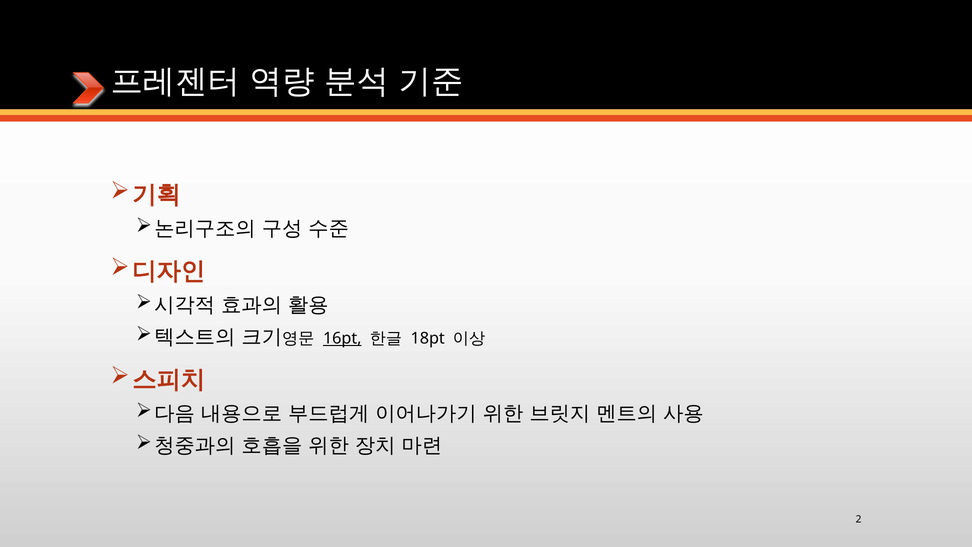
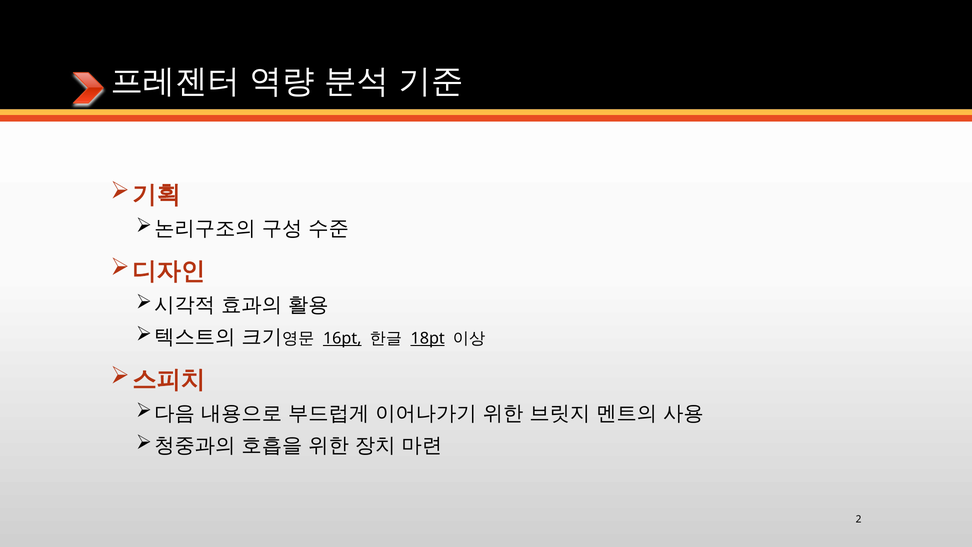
18pt underline: none -> present
